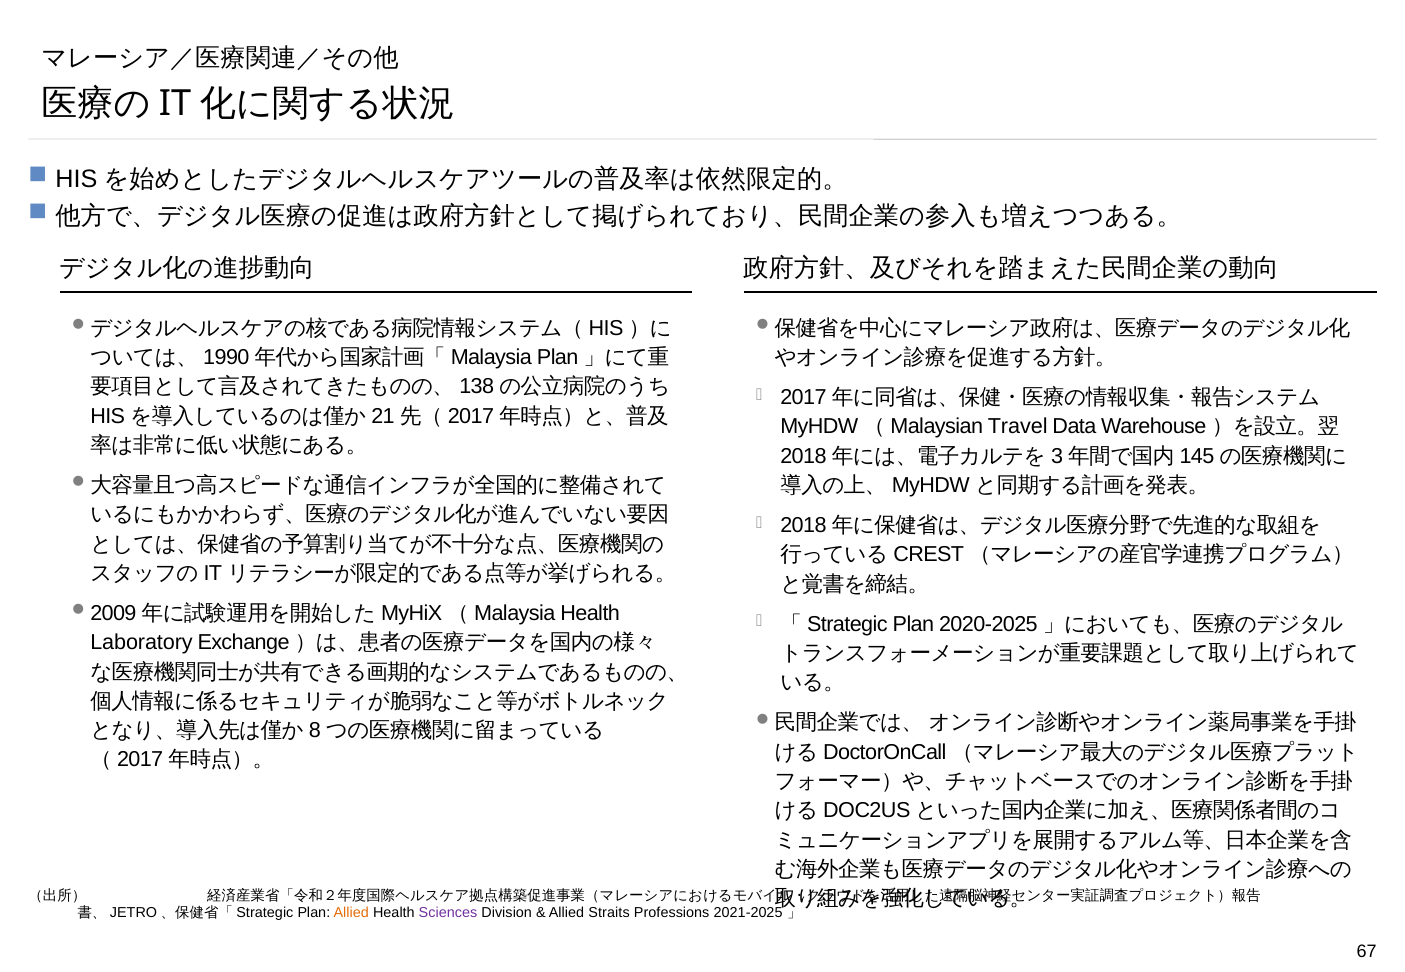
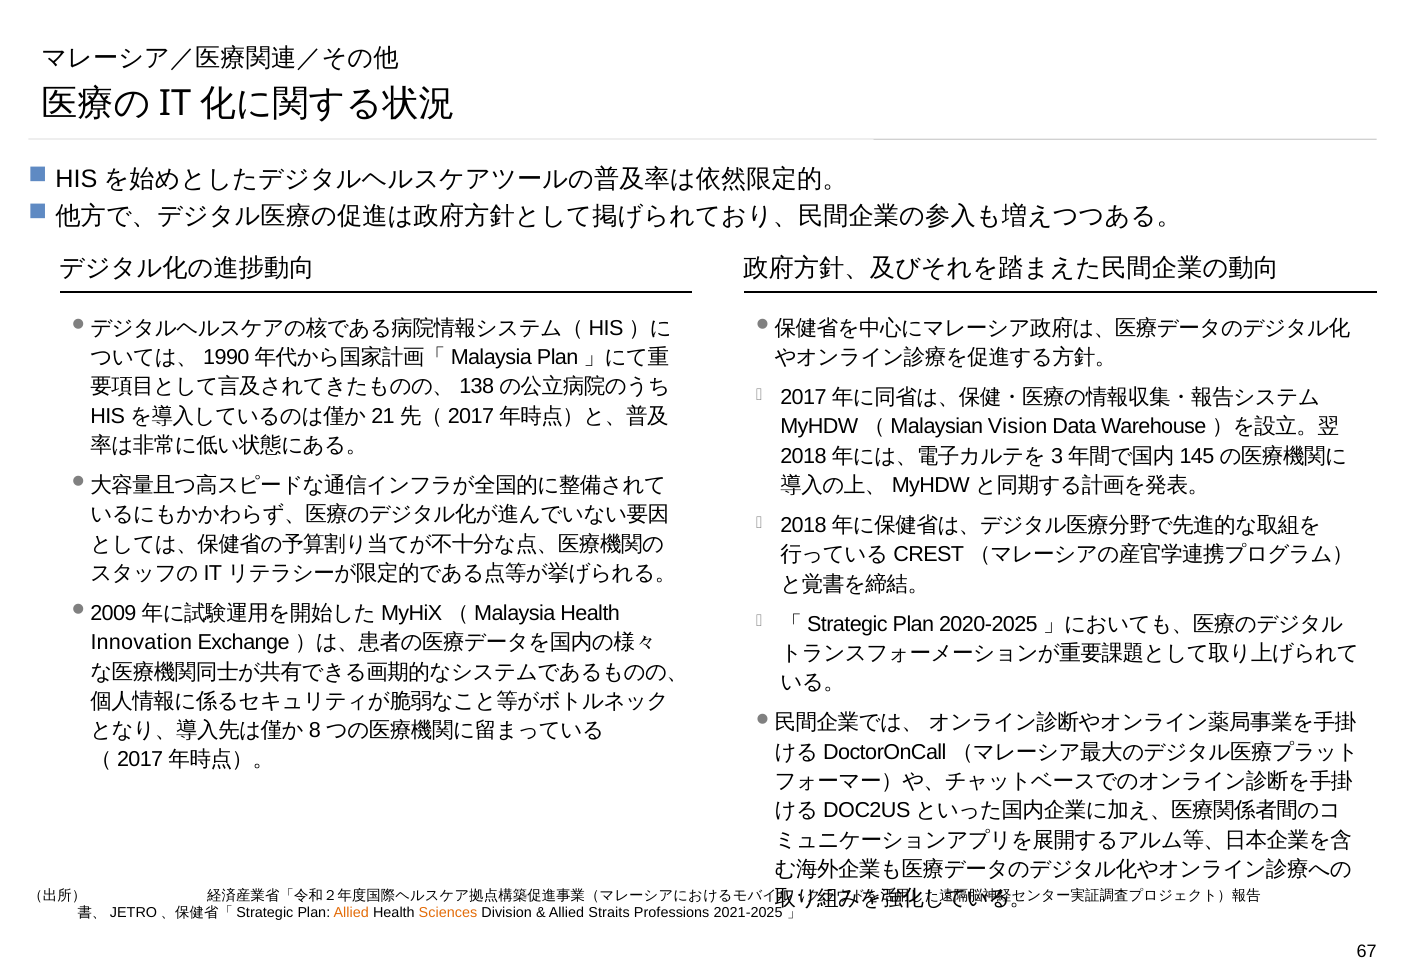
Travel: Travel -> Vision
Laboratory: Laboratory -> Innovation
Sciences colour: purple -> orange
